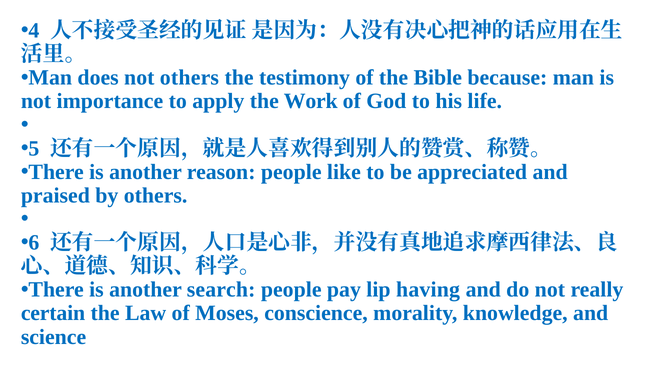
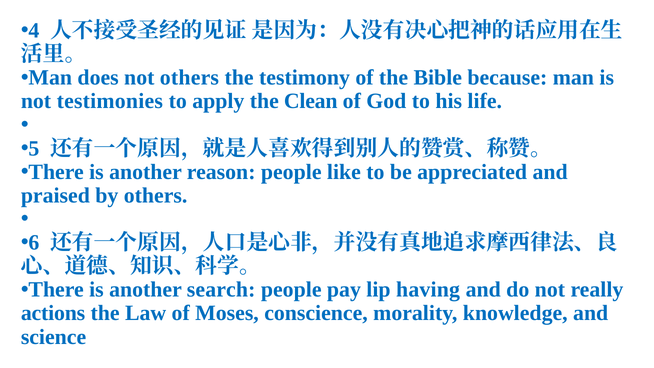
importance: importance -> testimonies
Work: Work -> Clean
certain: certain -> actions
